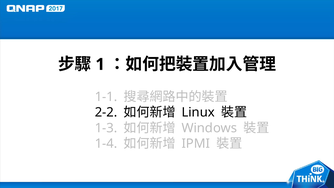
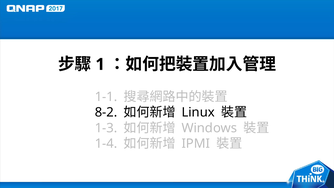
2-2: 2-2 -> 8-2
